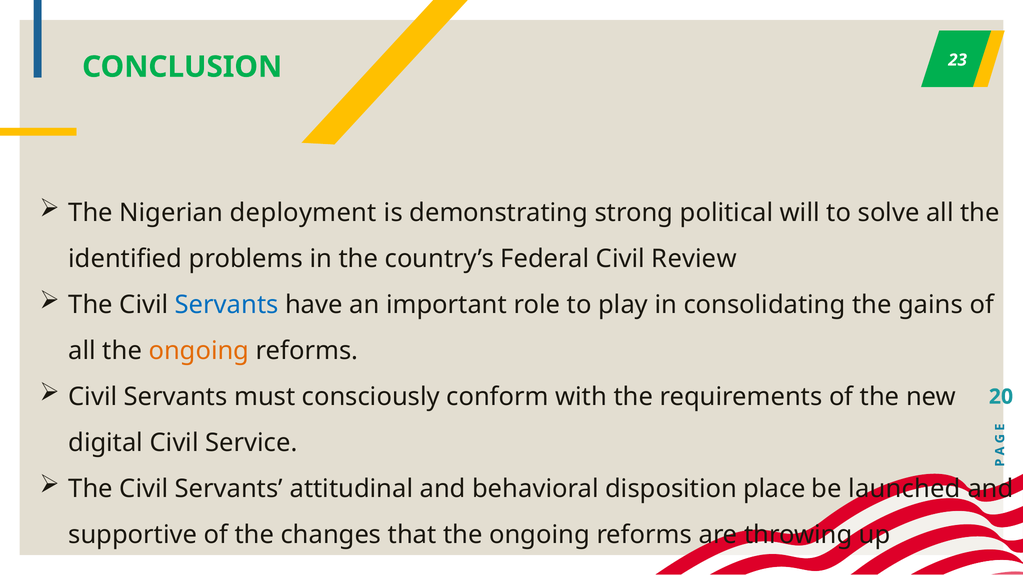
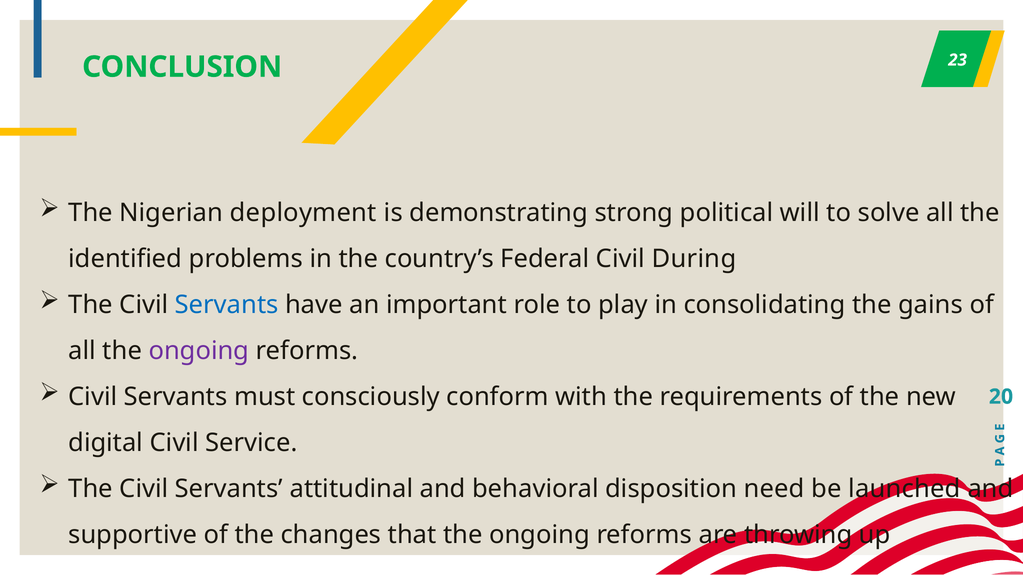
Review: Review -> During
ongoing at (199, 351) colour: orange -> purple
place: place -> need
